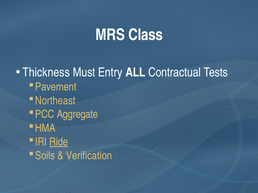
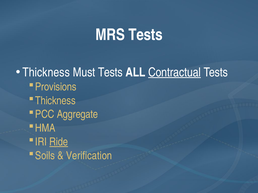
MRS Class: Class -> Tests
Must Entry: Entry -> Tests
Contractual underline: none -> present
Pavement: Pavement -> Provisions
Northeast at (55, 101): Northeast -> Thickness
